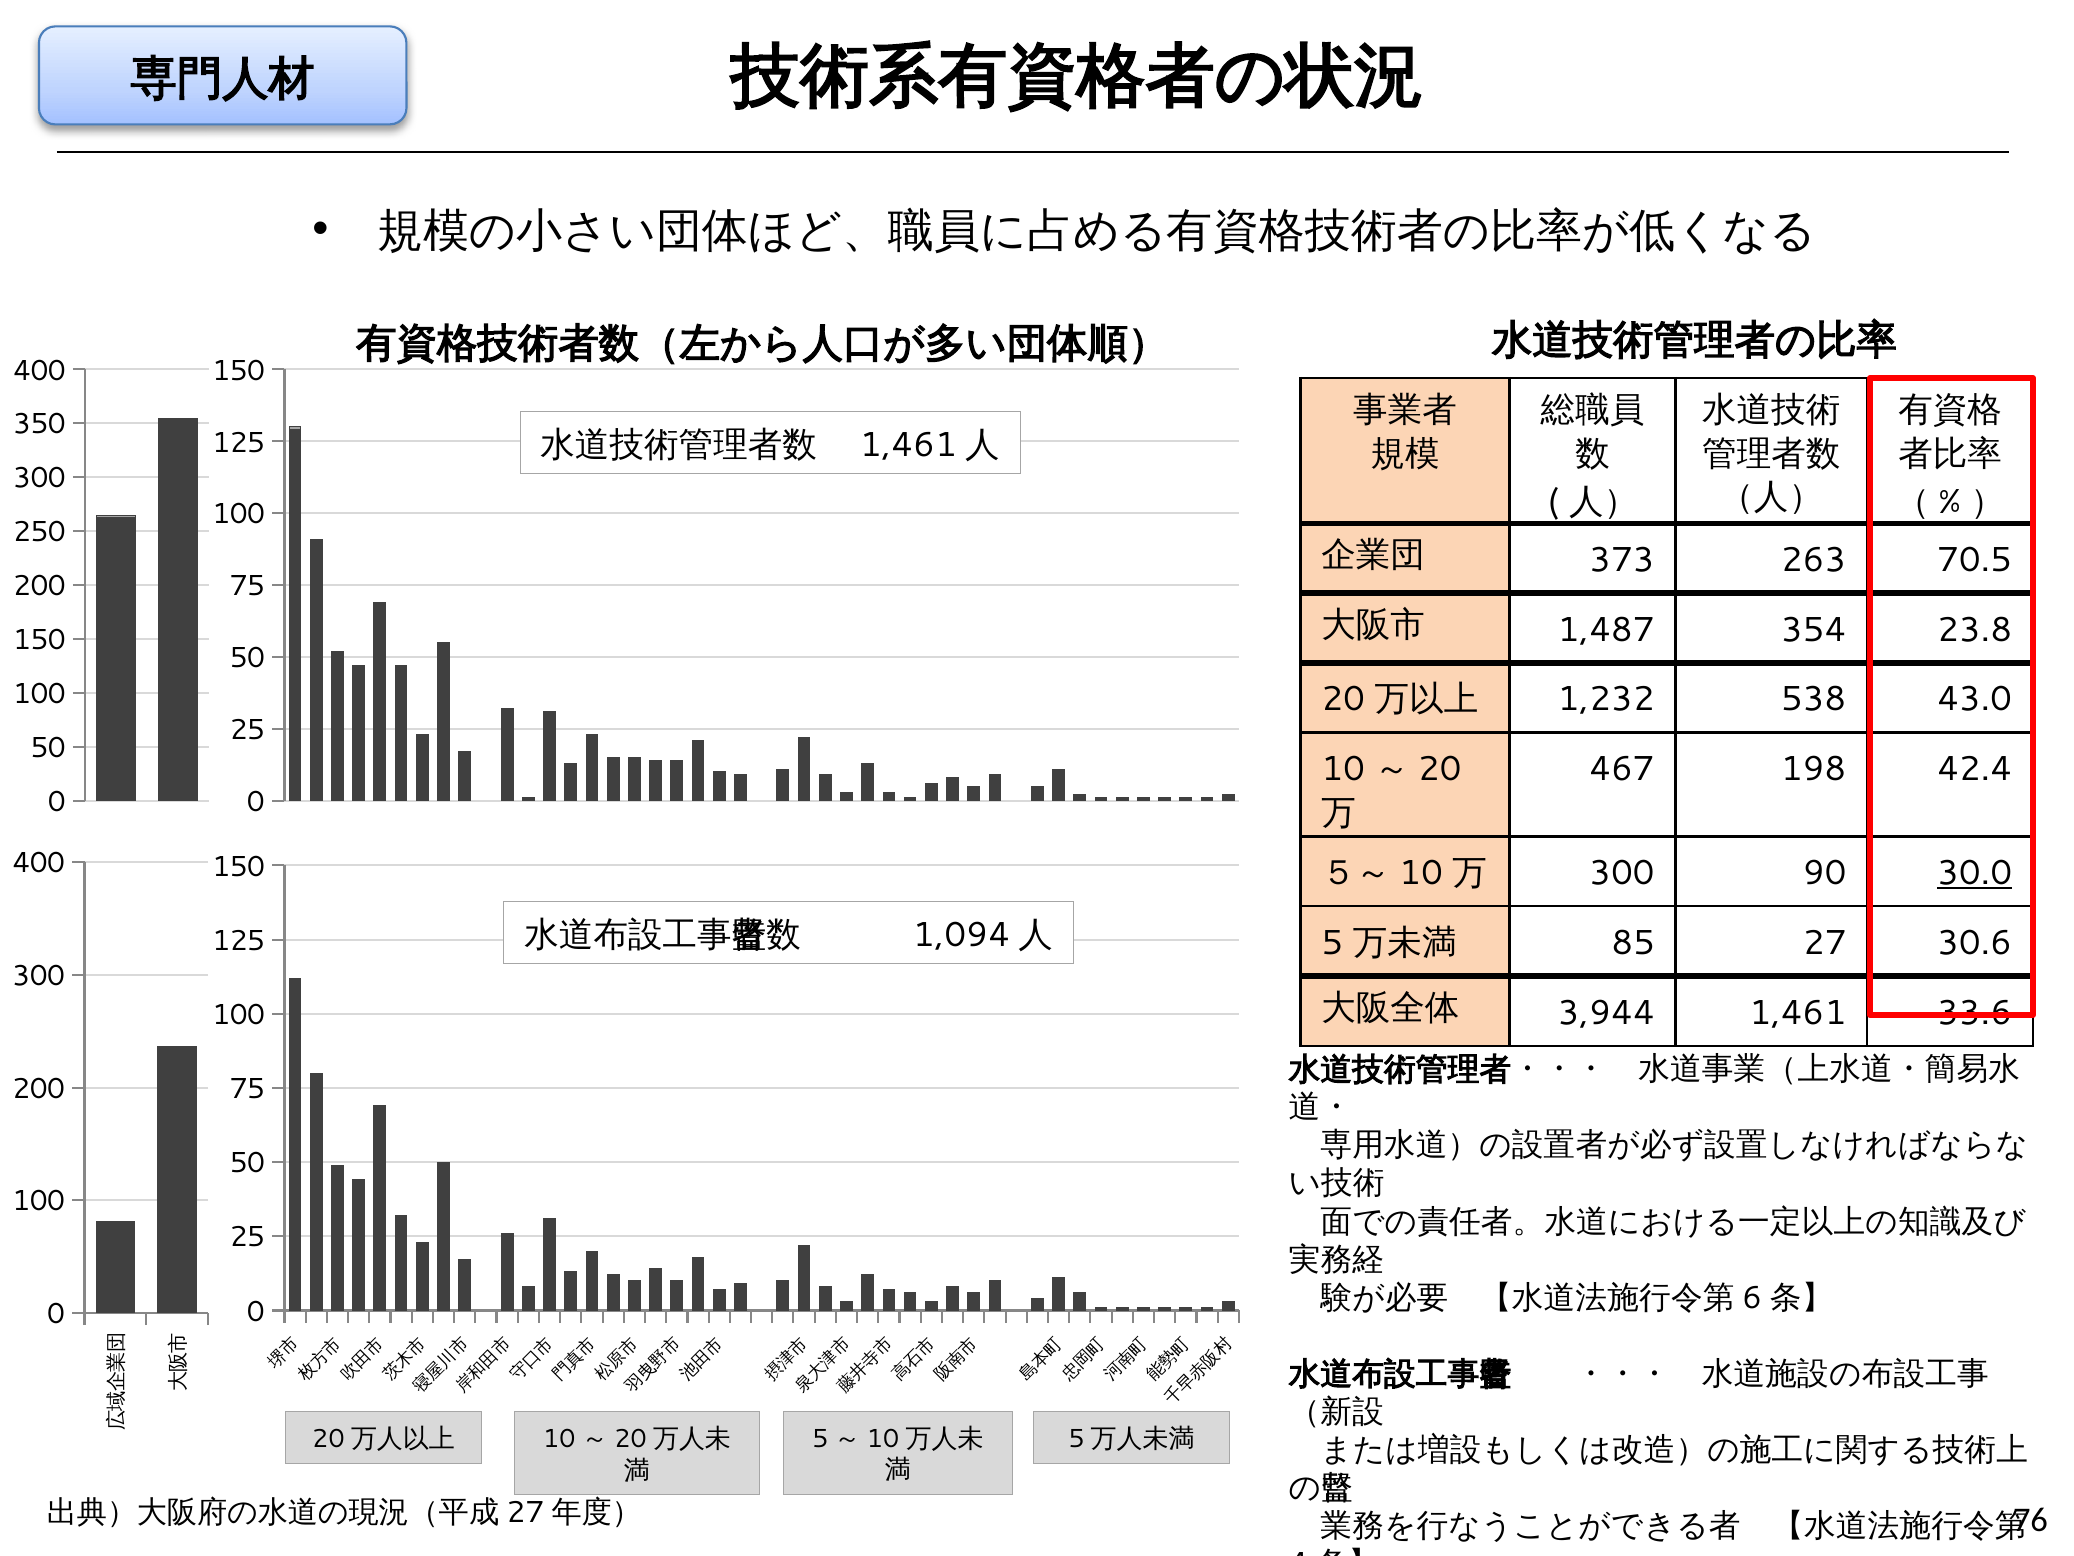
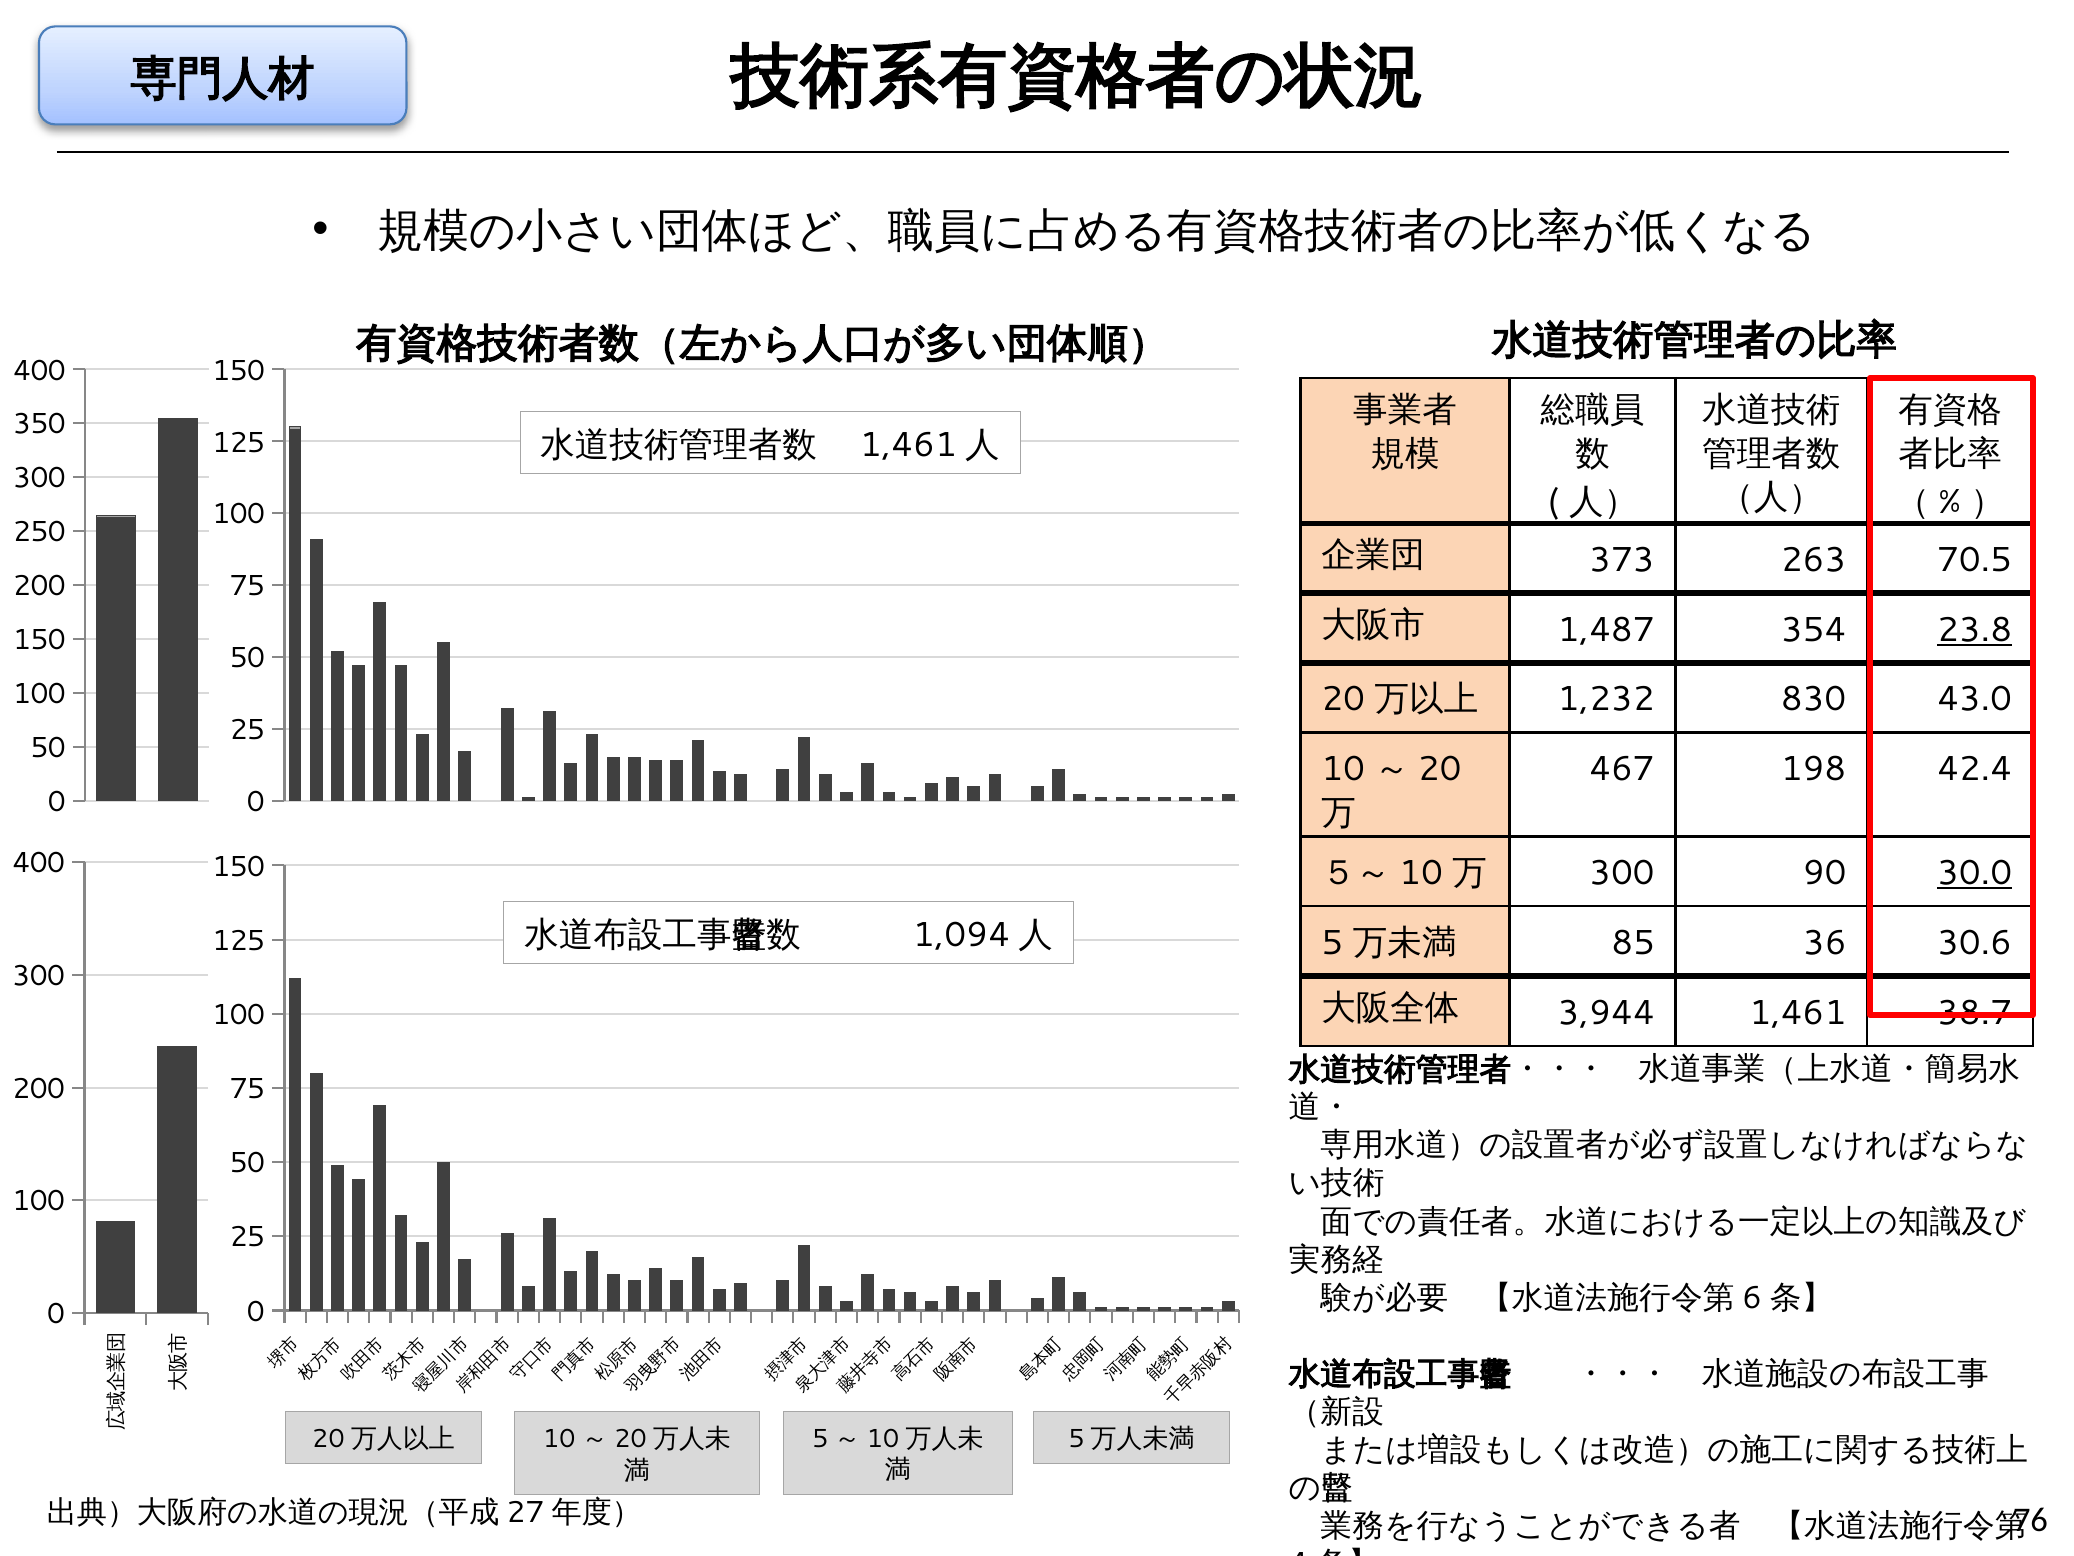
23.8 underline: none -> present
538: 538 -> 830
27: 27 -> 36
33.6: 33.6 -> 38.7
